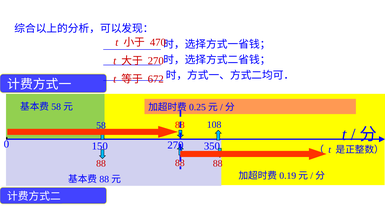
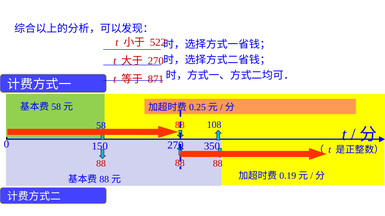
470: 470 -> 522
672: 672 -> 871
